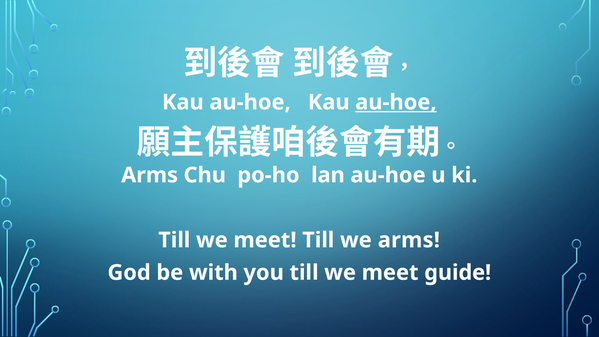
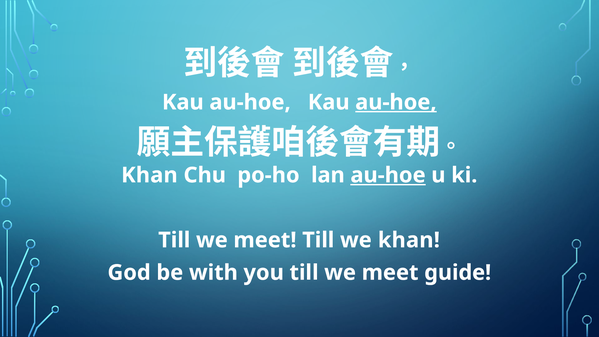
Arms at (150, 175): Arms -> Khan
au-hoe at (388, 175) underline: none -> present
we arms: arms -> khan
